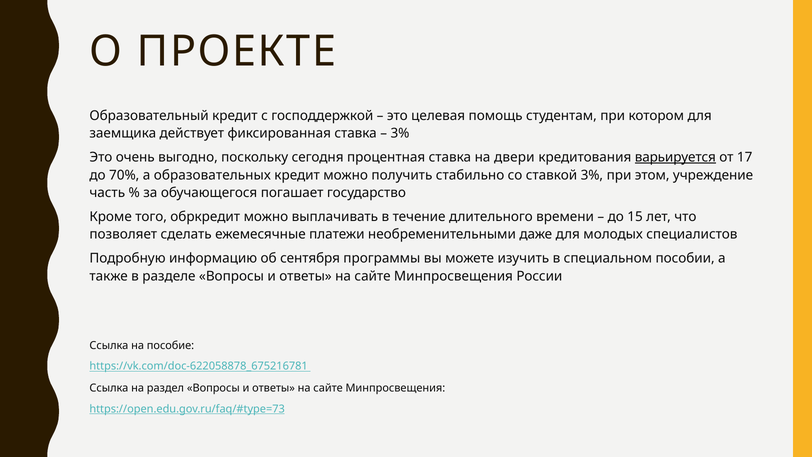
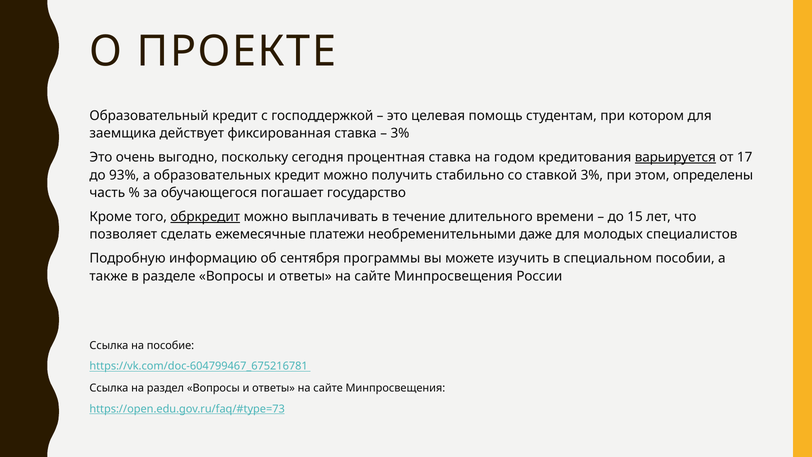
двери: двери -> годом
70%: 70% -> 93%
учреждение: учреждение -> определены
обркредит underline: none -> present
https://vk.com/doc-622058878_675216781: https://vk.com/doc-622058878_675216781 -> https://vk.com/doc-604799467_675216781
